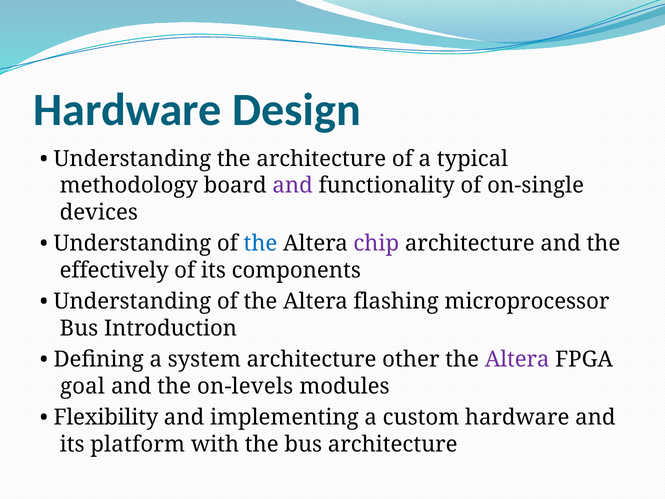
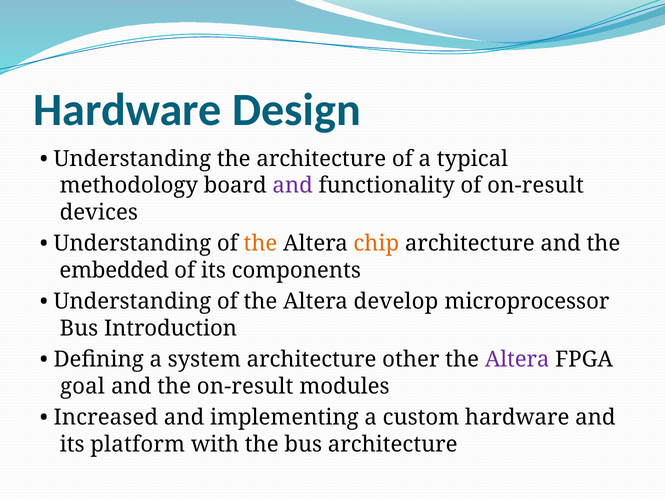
of on-single: on-single -> on-result
the at (260, 243) colour: blue -> orange
chip colour: purple -> orange
effectively: effectively -> embedded
flashing: flashing -> develop
the on-levels: on-levels -> on-result
Flexibility: Flexibility -> Increased
